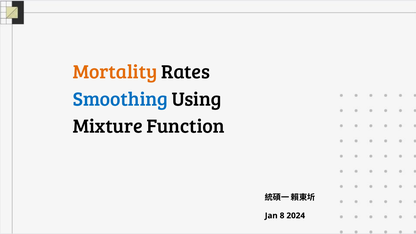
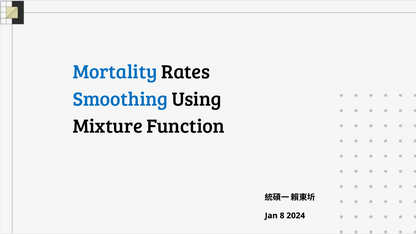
Mortality colour: orange -> blue
